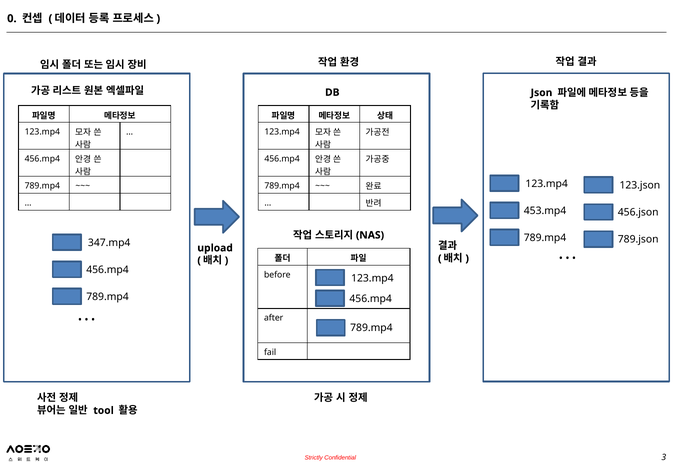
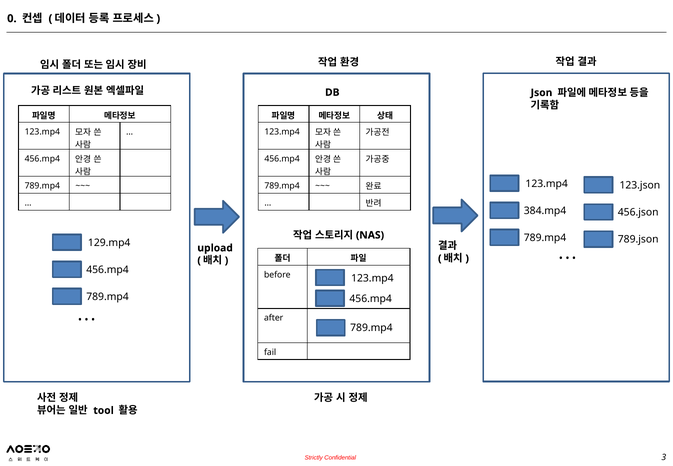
453.mp4: 453.mp4 -> 384.mp4
347.mp4: 347.mp4 -> 129.mp4
